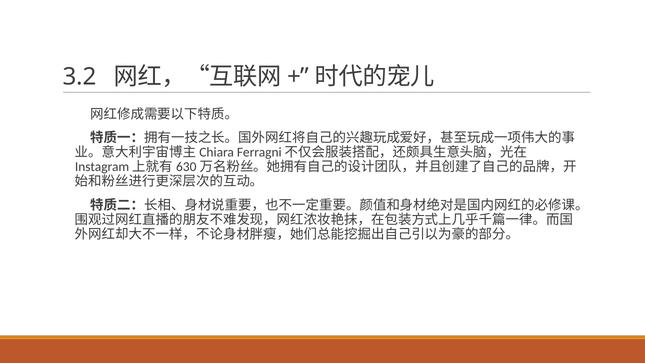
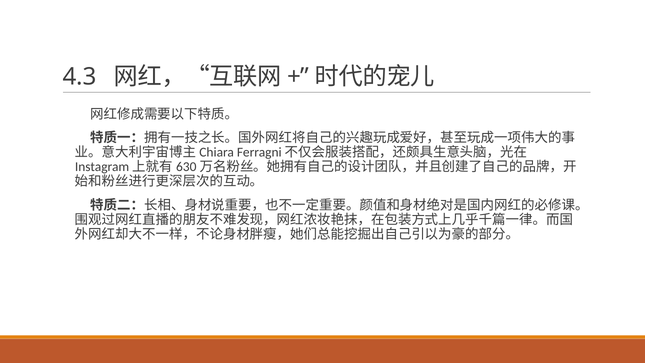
3.2: 3.2 -> 4.3
